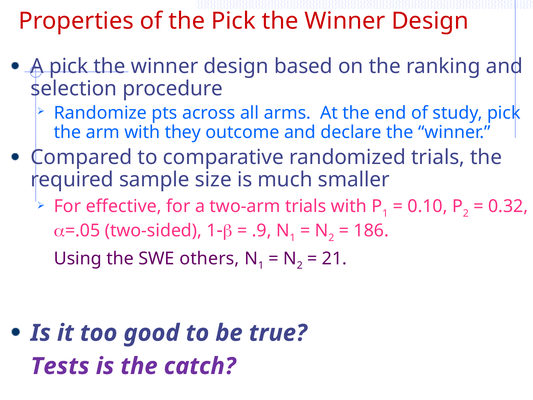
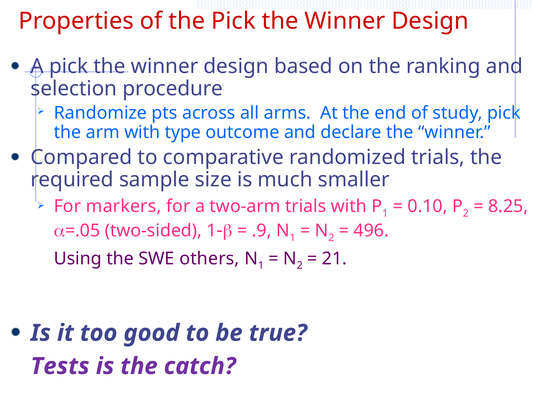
they: they -> type
effective: effective -> markers
0.32: 0.32 -> 8.25
186: 186 -> 496
